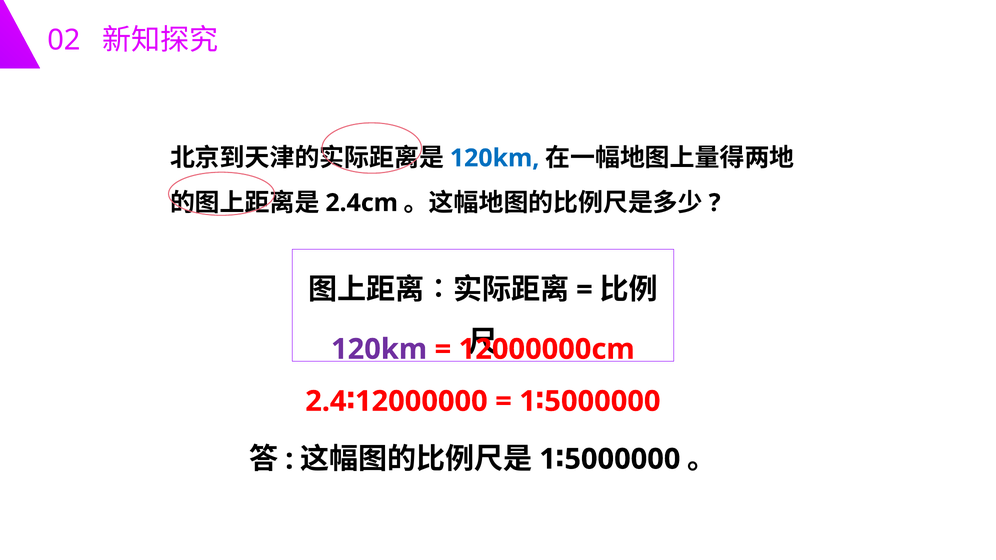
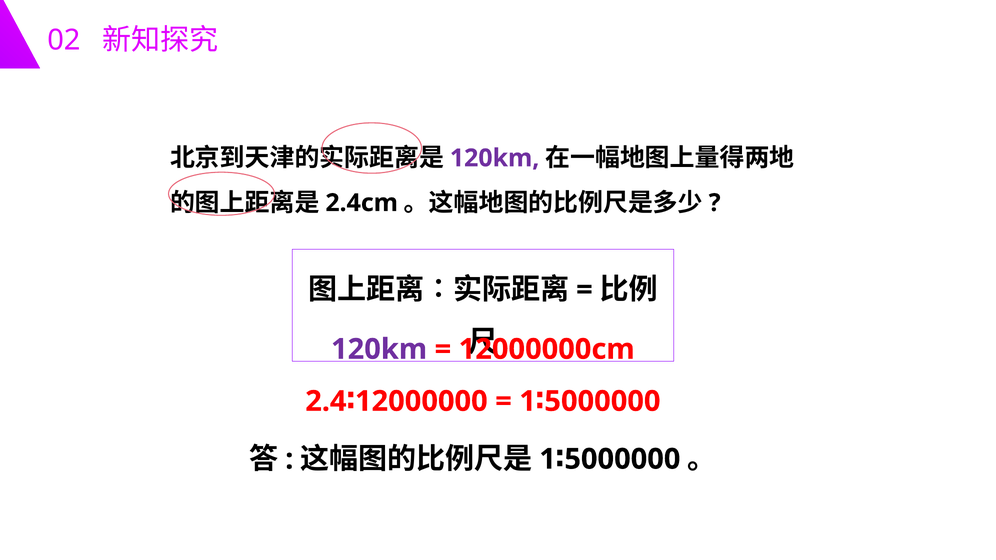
120km at (495, 158) colour: blue -> purple
